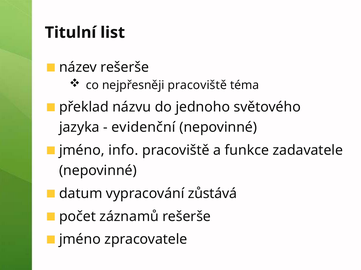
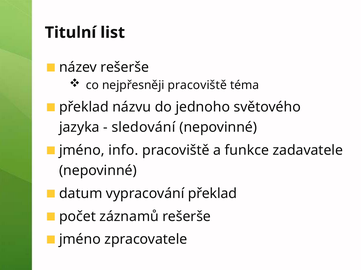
evidenční: evidenční -> sledování
vypracování zůstává: zůstává -> překlad
